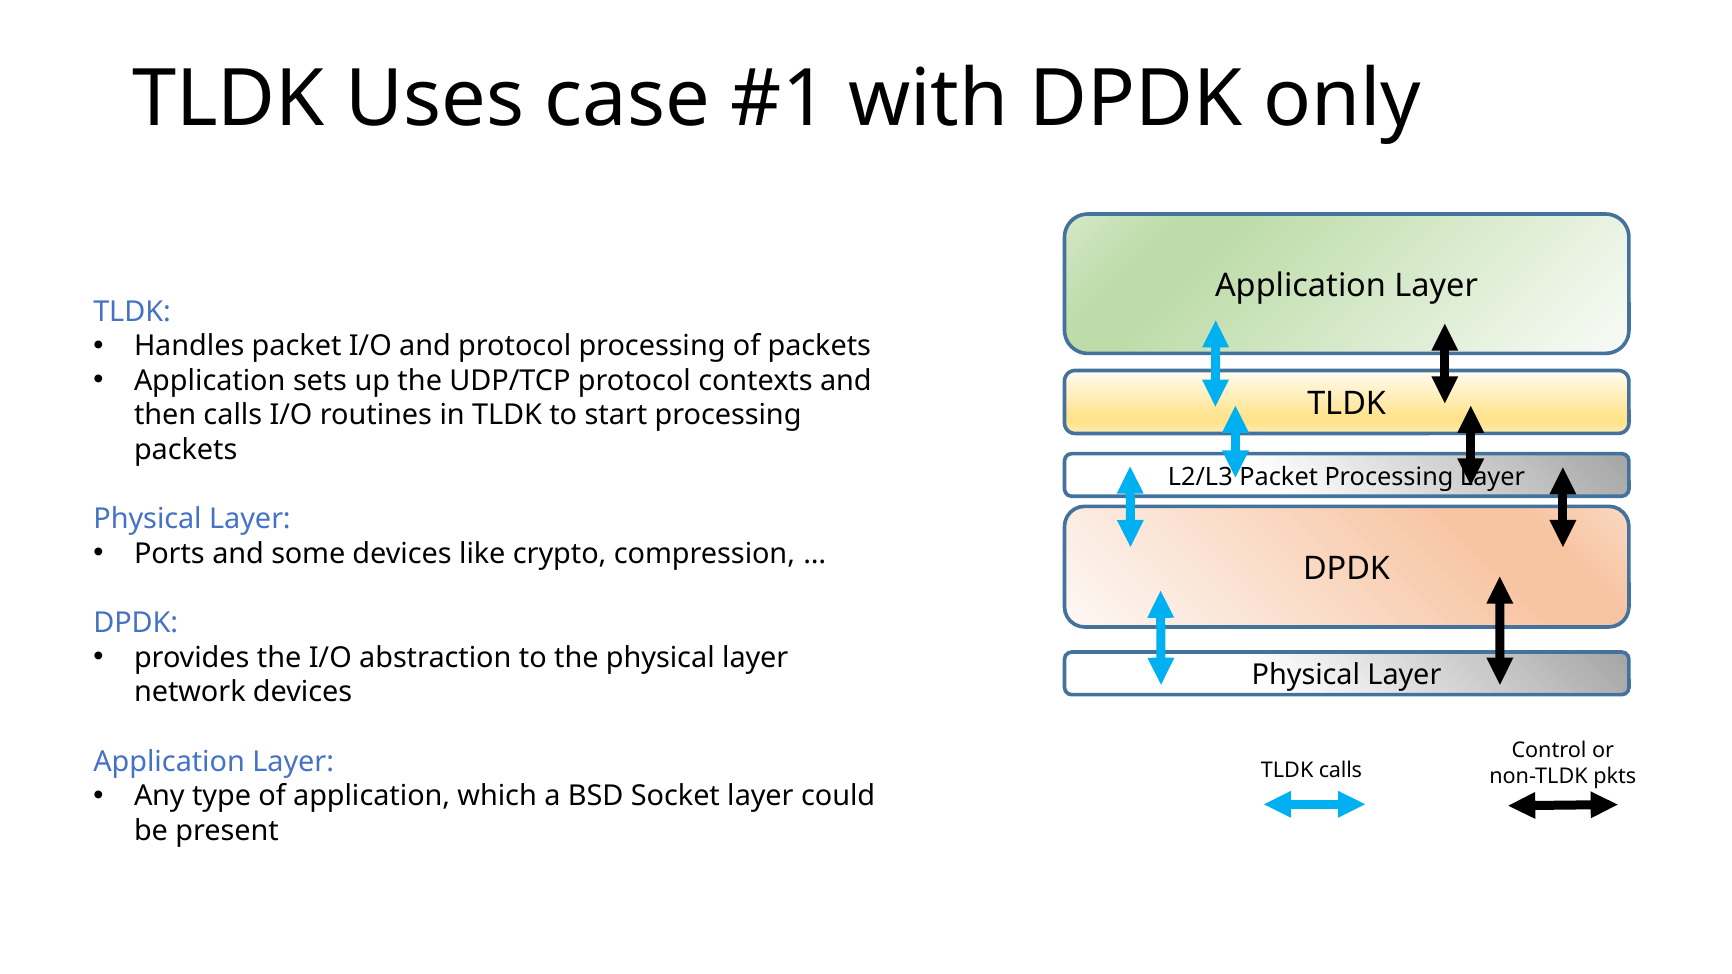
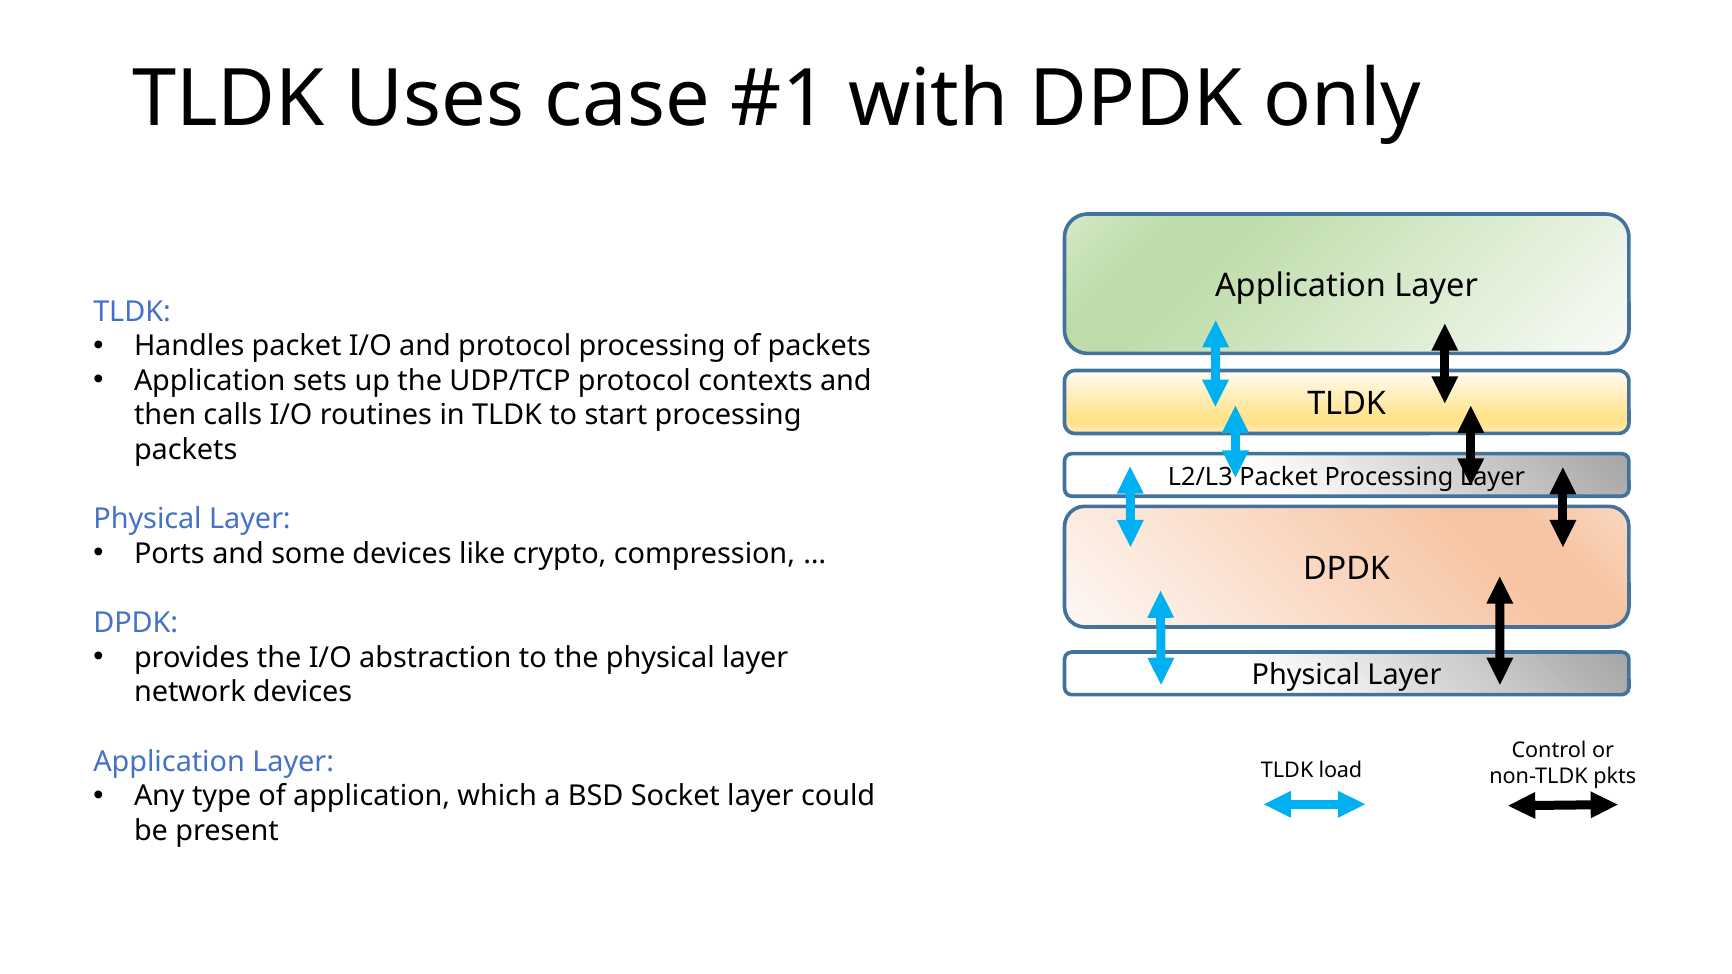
TLDK calls: calls -> load
